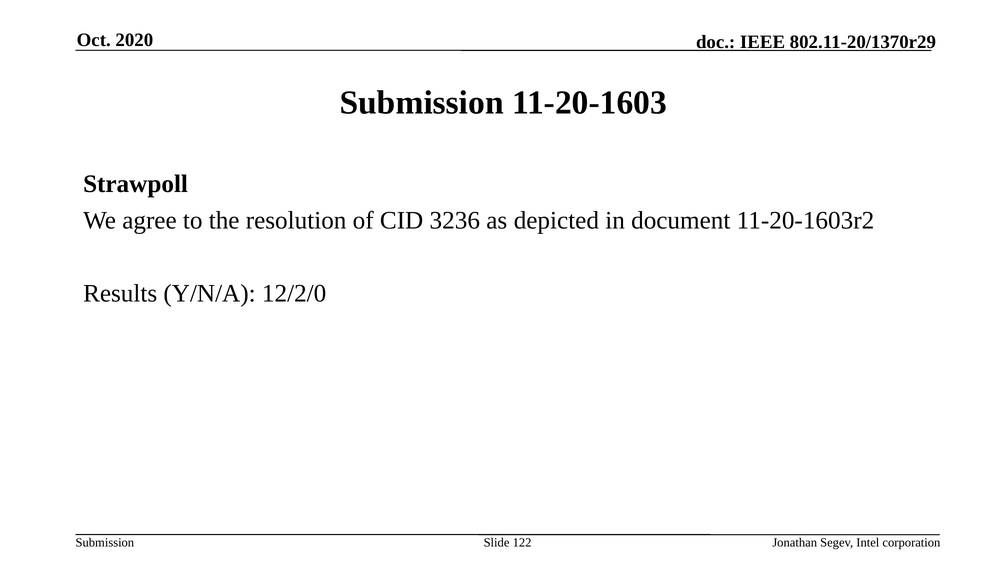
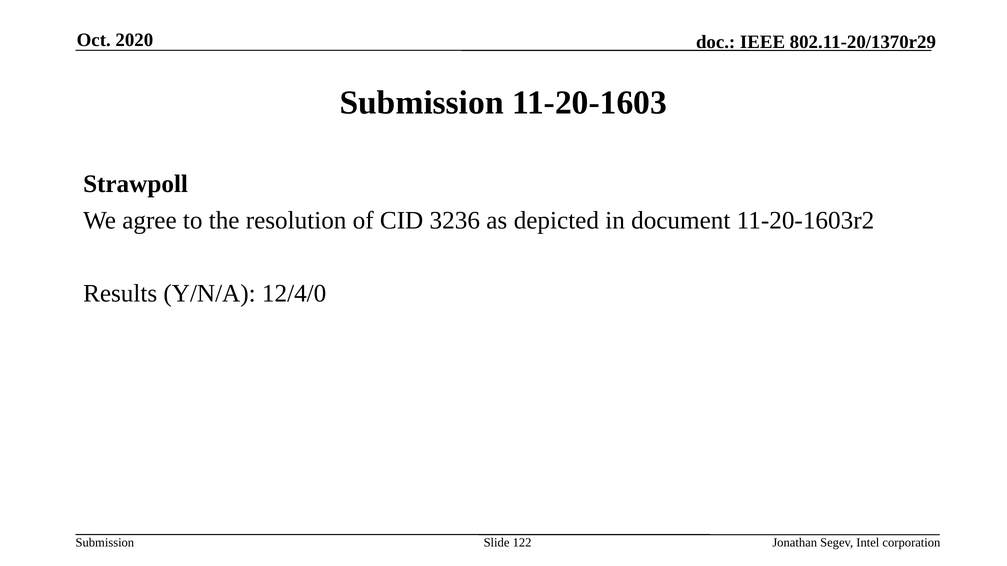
12/2/0: 12/2/0 -> 12/4/0
